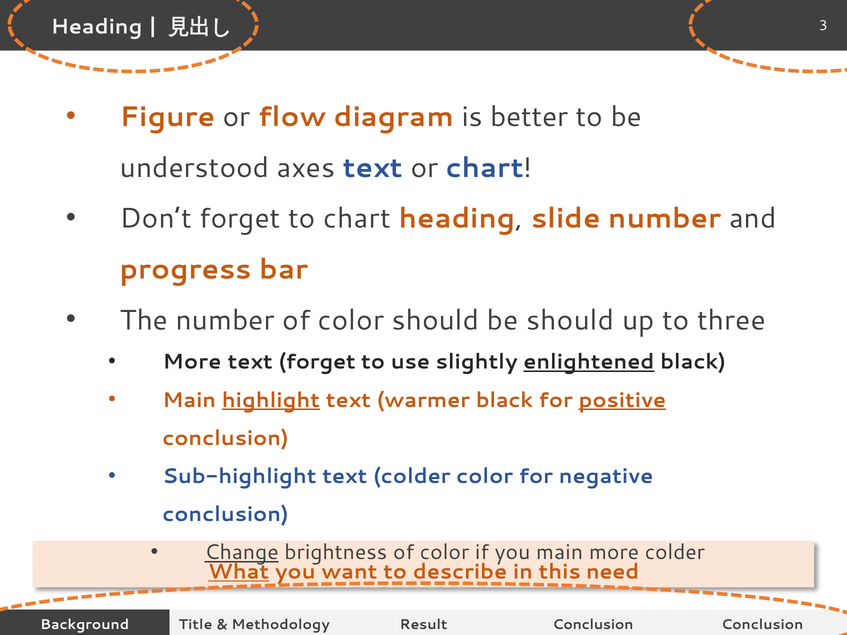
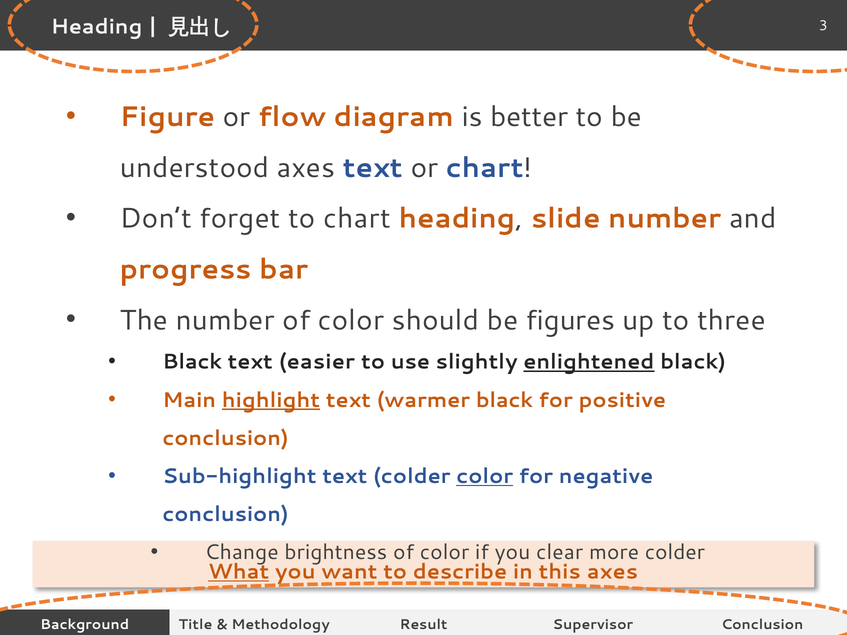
be should: should -> figures
More at (192, 362): More -> Black
text forget: forget -> easier
positive underline: present -> none
color at (485, 477) underline: none -> present
Change underline: present -> none
you main: main -> clear
need at (613, 572): need -> axes
Result Conclusion: Conclusion -> Supervisor
